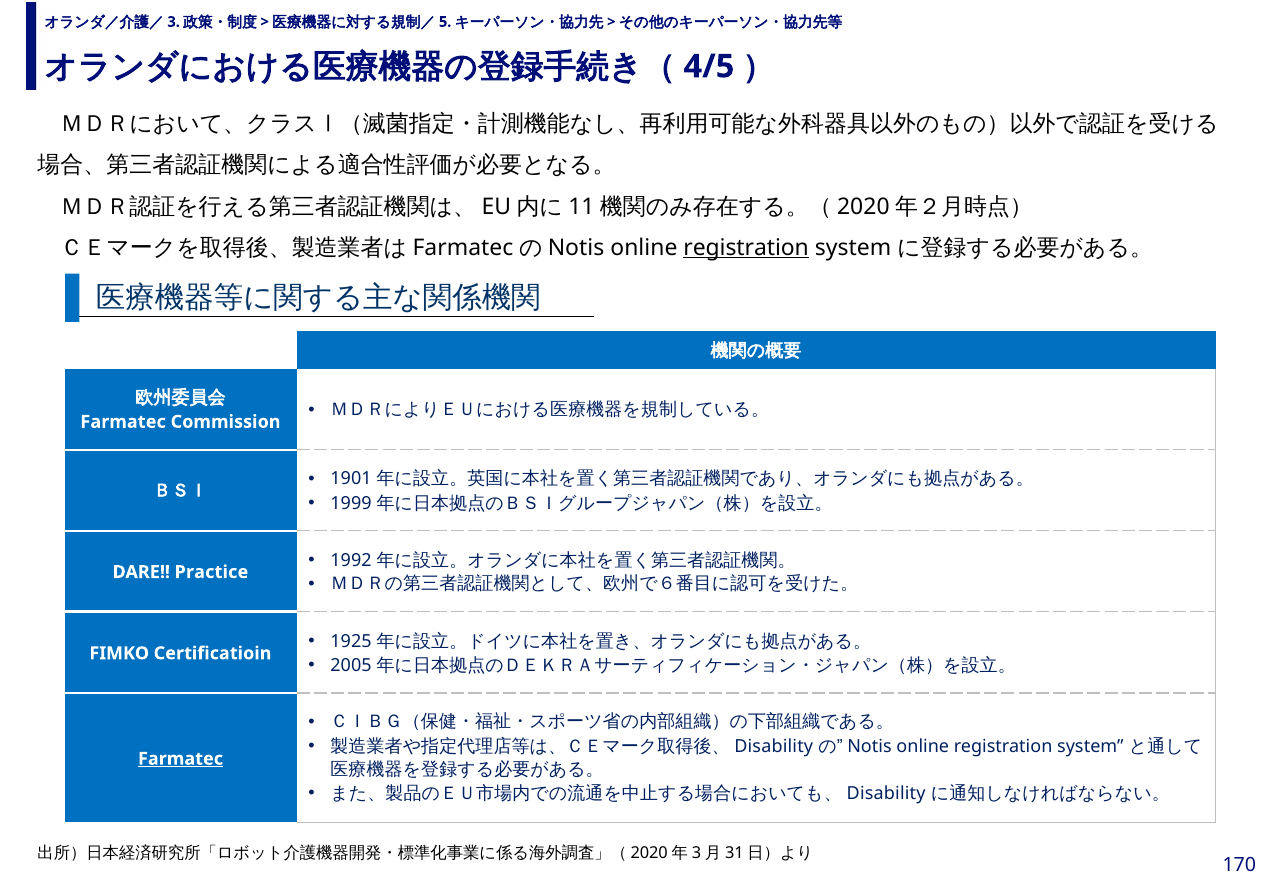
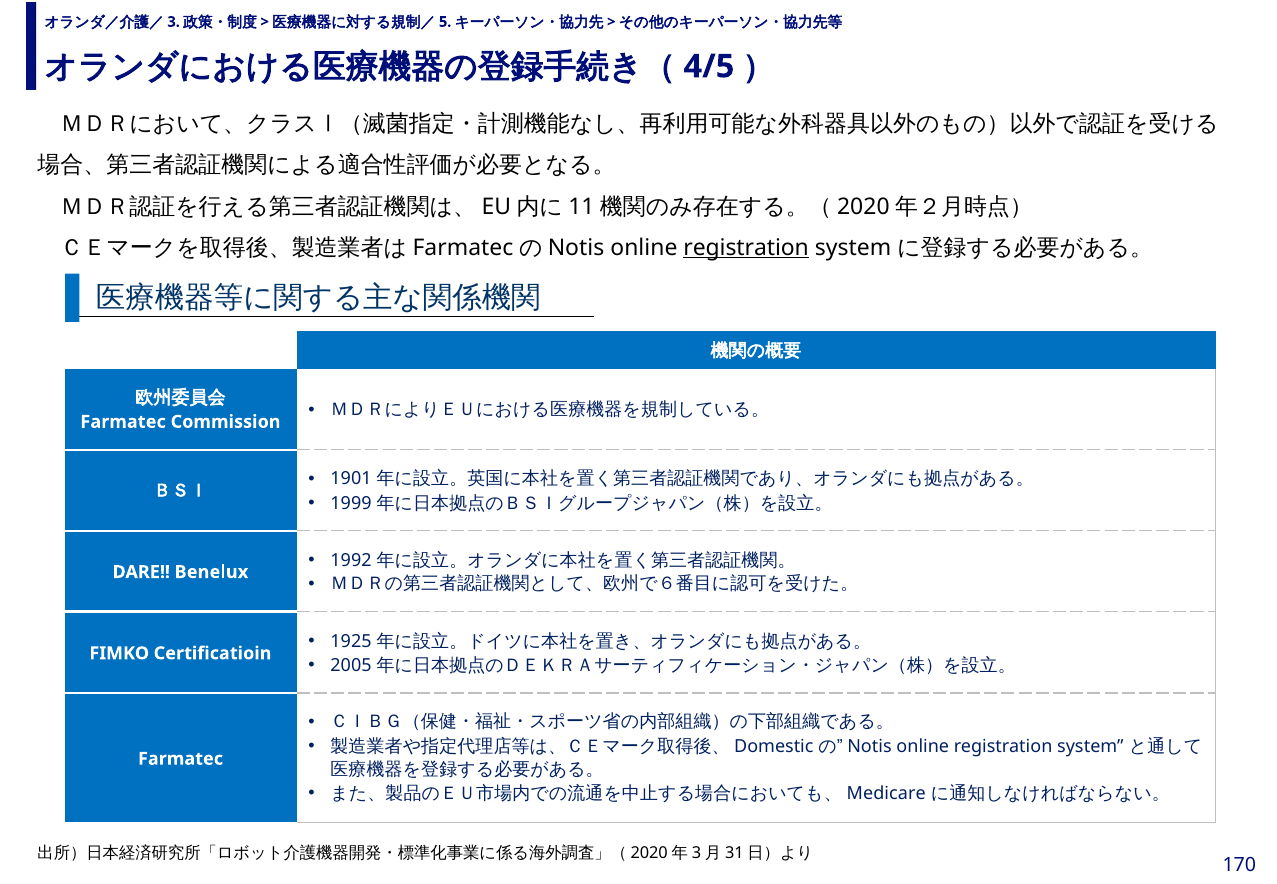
Practice: Practice -> Benelux
Disability at (774, 747): Disability -> Domestic
Farmatec at (181, 759) underline: present -> none
Disability at (886, 794): Disability -> Medicare
